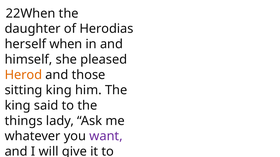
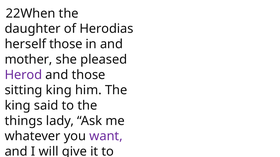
herself when: when -> those
himself: himself -> mother
Herod colour: orange -> purple
